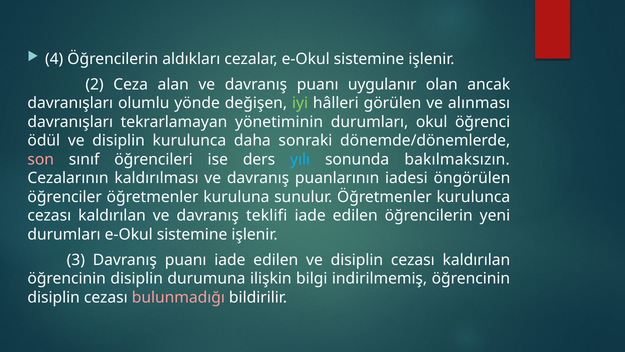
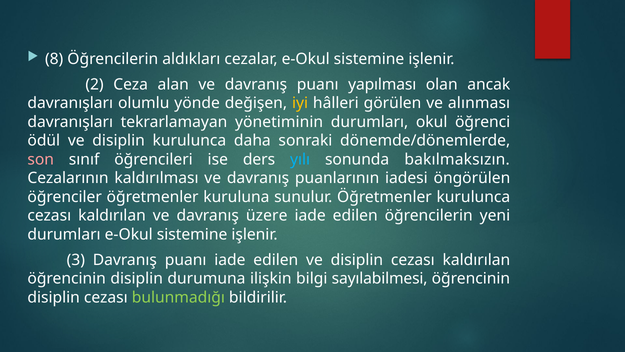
4: 4 -> 8
uygulanır: uygulanır -> yapılması
iyi colour: light green -> yellow
teklifi: teklifi -> üzere
indirilmemiş: indirilmemiş -> sayılabilmesi
bulunmadığı colour: pink -> light green
